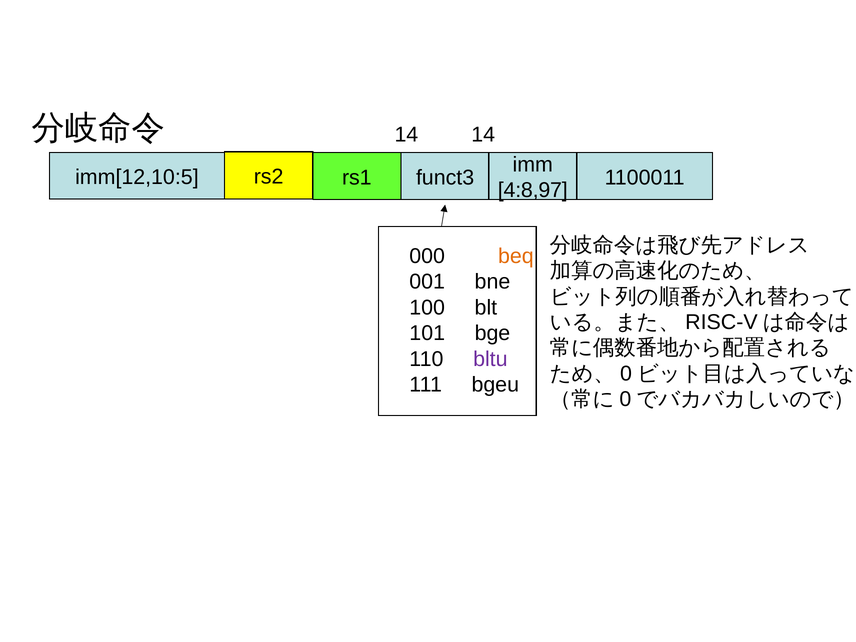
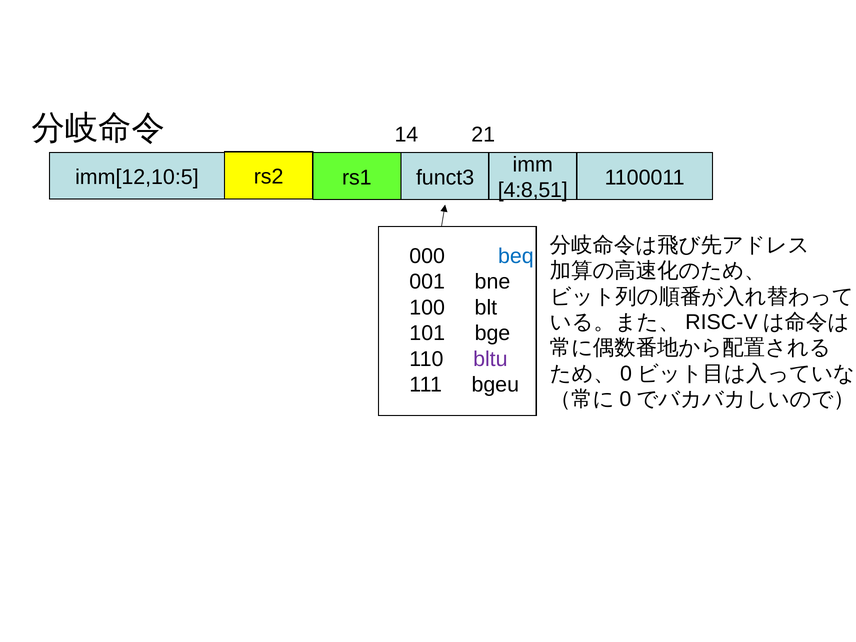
14 14: 14 -> 21
4:8,97: 4:8,97 -> 4:8,51
beq colour: orange -> blue
